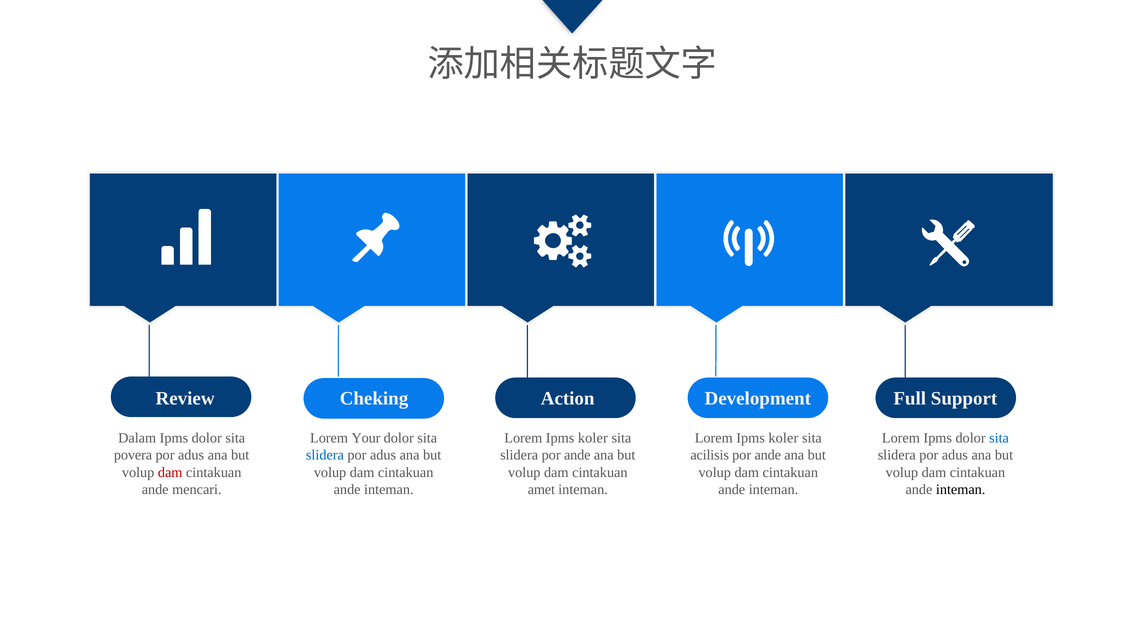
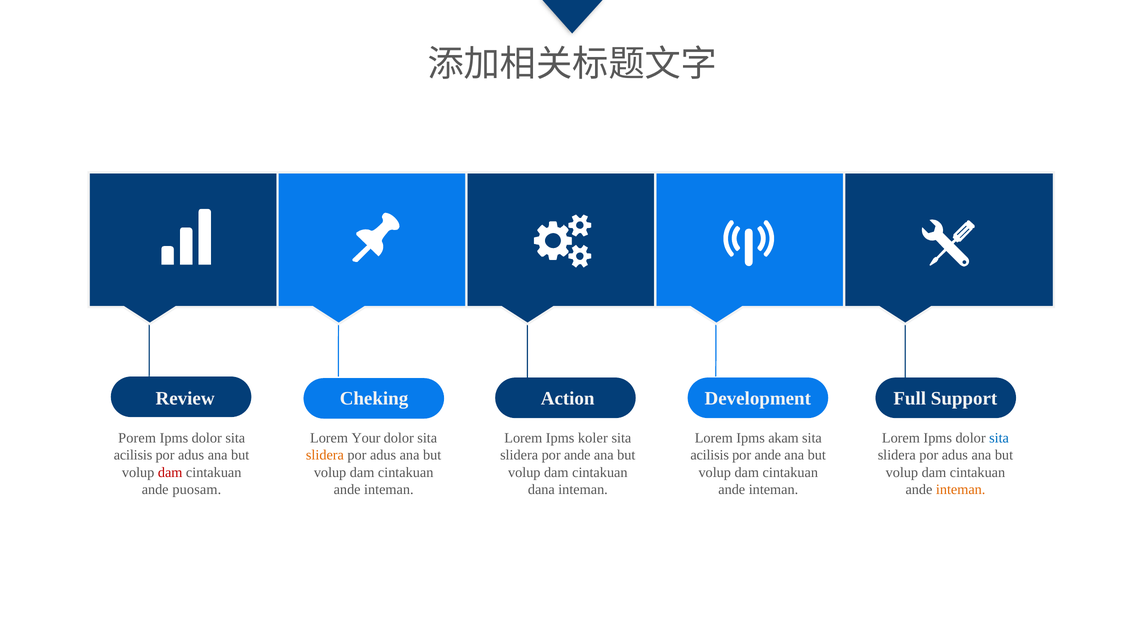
Dalam: Dalam -> Porem
koler at (783, 438): koler -> akam
povera at (133, 455): povera -> acilisis
slidera at (325, 455) colour: blue -> orange
mencari: mencari -> puosam
amet: amet -> dana
inteman at (961, 490) colour: black -> orange
